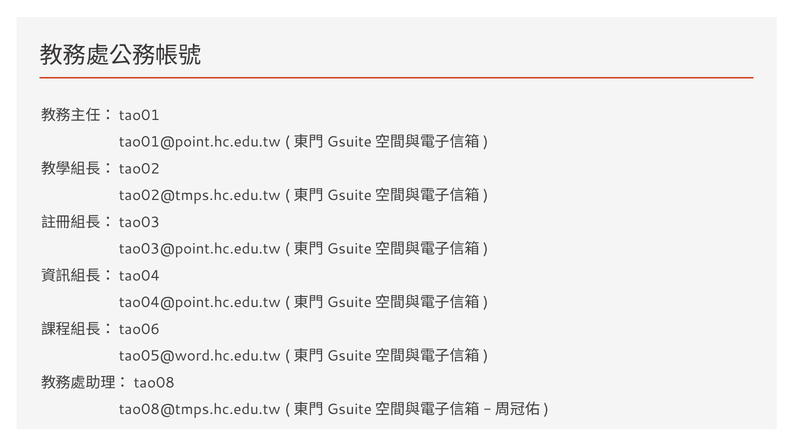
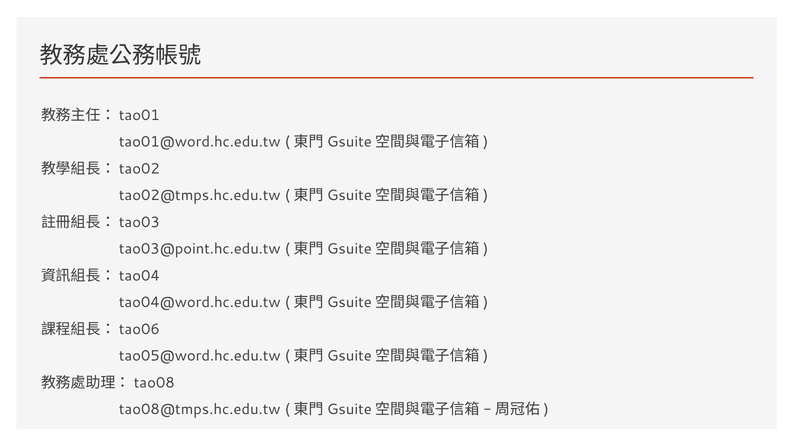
tao01@point.hc.edu.tw: tao01@point.hc.edu.tw -> tao01@word.hc.edu.tw
tao04@point.hc.edu.tw: tao04@point.hc.edu.tw -> tao04@word.hc.edu.tw
